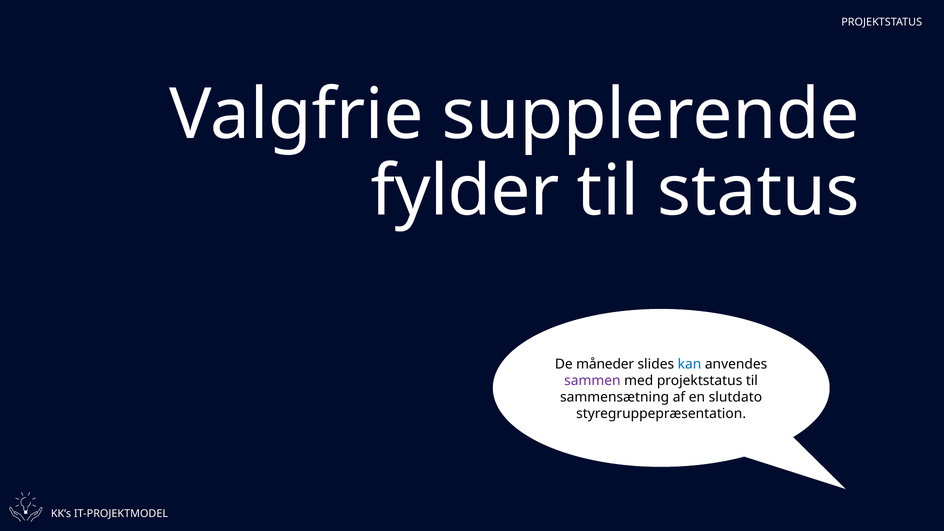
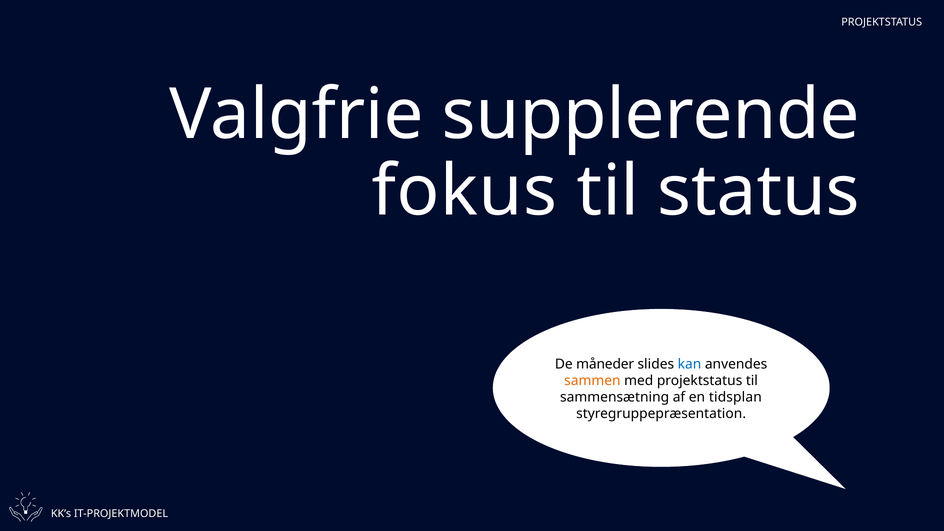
fylder: fylder -> fokus
sammen colour: purple -> orange
slutdato: slutdato -> tidsplan
